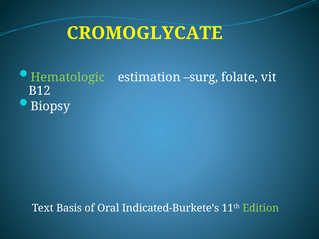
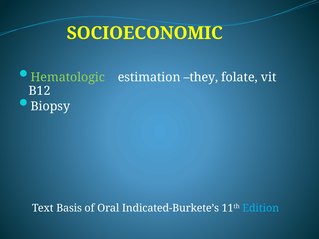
CROMOGLYCATE: CROMOGLYCATE -> SOCIOECONOMIC
surg: surg -> they
Edition colour: light green -> light blue
